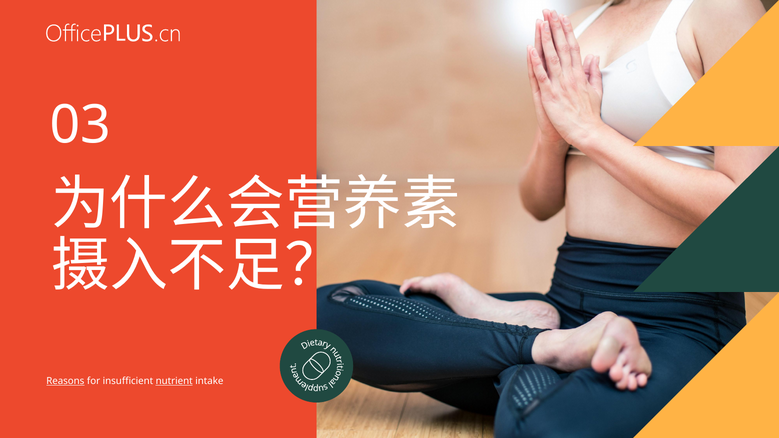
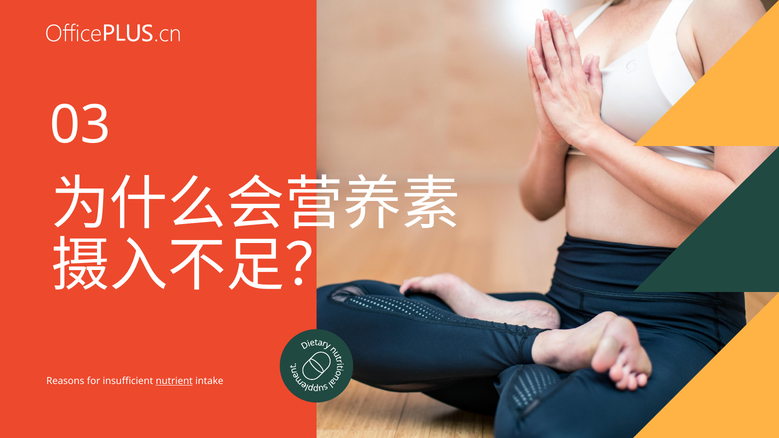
Reasons underline: present -> none
